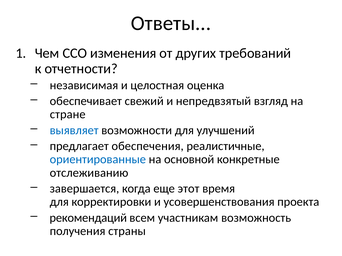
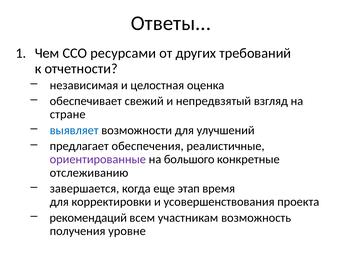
изменения: изменения -> ресурсами
ориентированные colour: blue -> purple
основной: основной -> большого
этот: этот -> этап
страны: страны -> уровне
